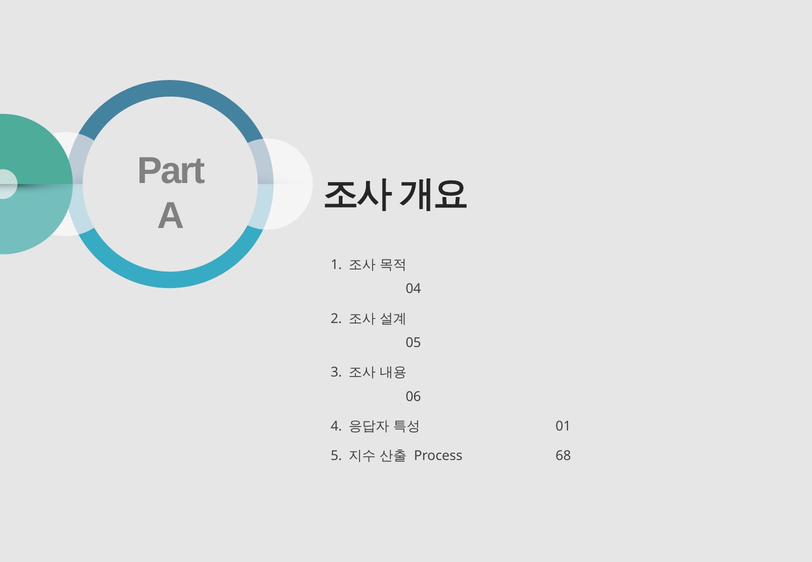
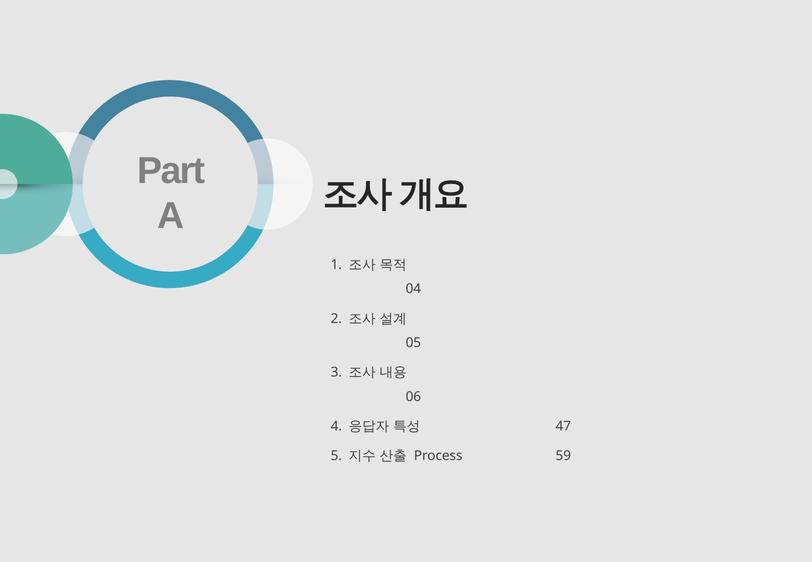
01: 01 -> 47
68: 68 -> 59
